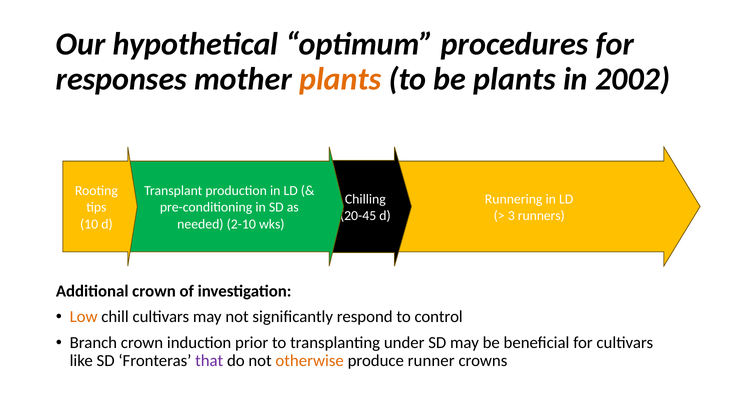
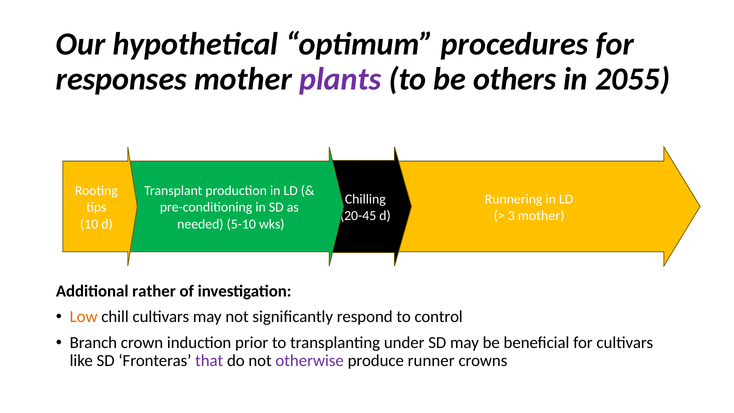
plants at (340, 79) colour: orange -> purple
be plants: plants -> others
2002: 2002 -> 2055
3 runners: runners -> mother
2-10: 2-10 -> 5-10
Additional crown: crown -> rather
otherwise colour: orange -> purple
